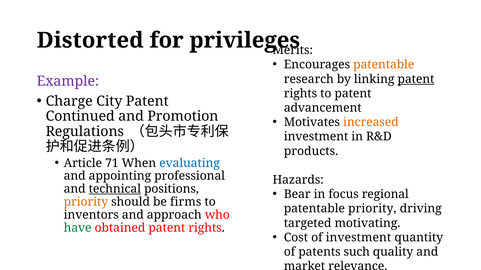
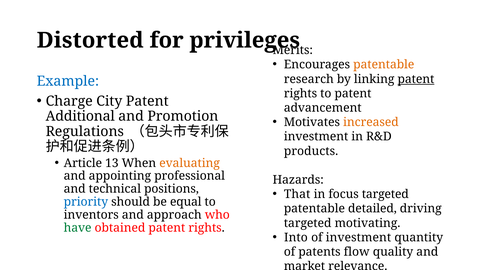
Example colour: purple -> blue
Continued: Continued -> Additional
71: 71 -> 13
evaluating colour: blue -> orange
technical underline: present -> none
Bear: Bear -> That
focus regional: regional -> targeted
priority at (86, 202) colour: orange -> blue
firms: firms -> equal
patentable priority: priority -> detailed
Cost: Cost -> Into
such: such -> flow
